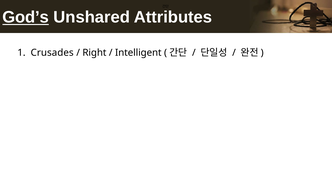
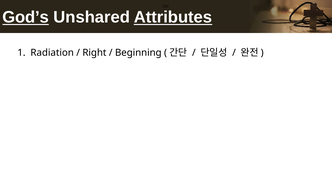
Attributes underline: none -> present
Crusades: Crusades -> Radiation
Intelligent: Intelligent -> Beginning
